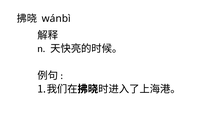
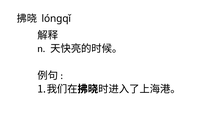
wánbì: wánbì -> lóngqǐ
